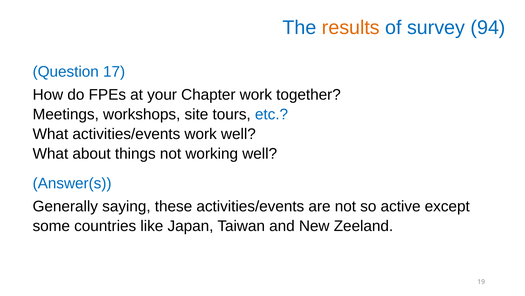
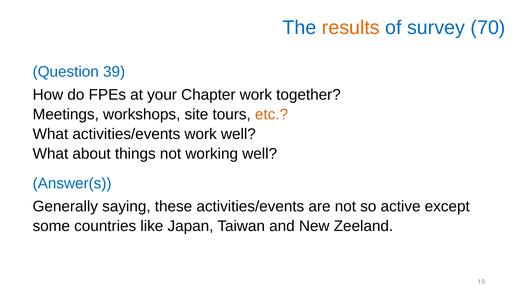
94: 94 -> 70
17: 17 -> 39
etc colour: blue -> orange
